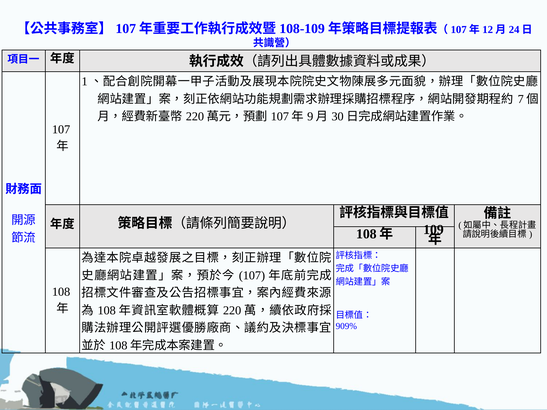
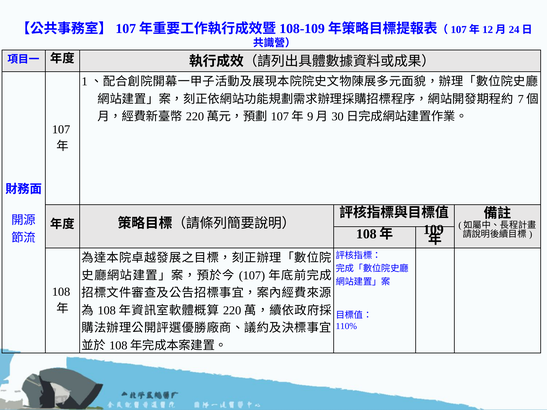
909%: 909% -> 110%
